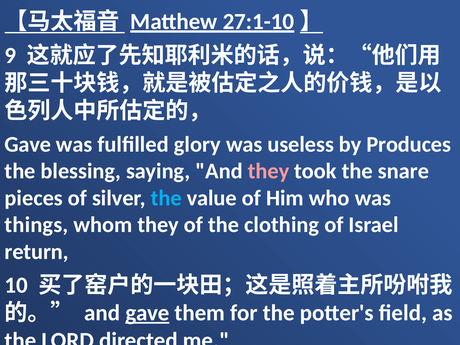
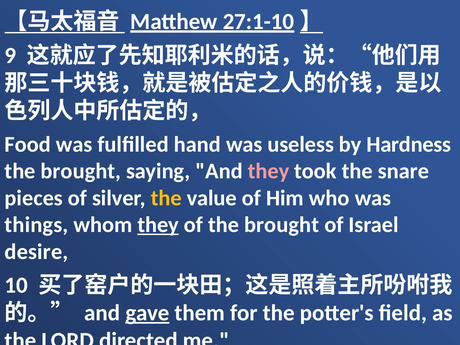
Gave at (28, 144): Gave -> Food
glory: glory -> hand
Produces: Produces -> Hardness
blessing at (81, 171): blessing -> brought
the at (166, 198) colour: light blue -> yellow
they at (158, 225) underline: none -> present
of the clothing: clothing -> brought
return: return -> desire
